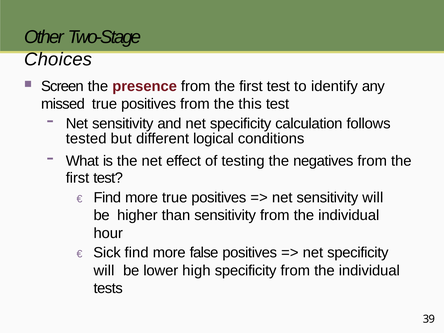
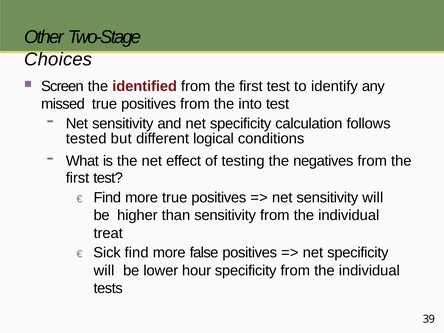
presence: presence -> identified
this: this -> into
hour: hour -> treat
high: high -> hour
